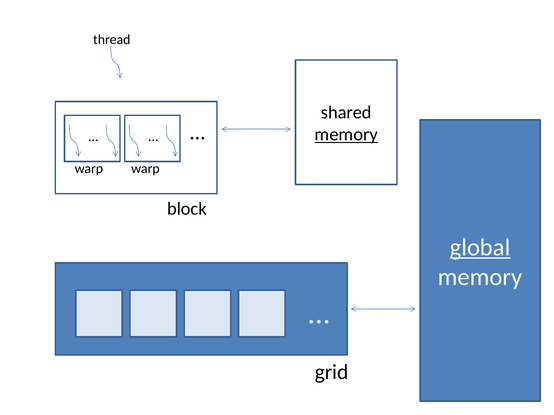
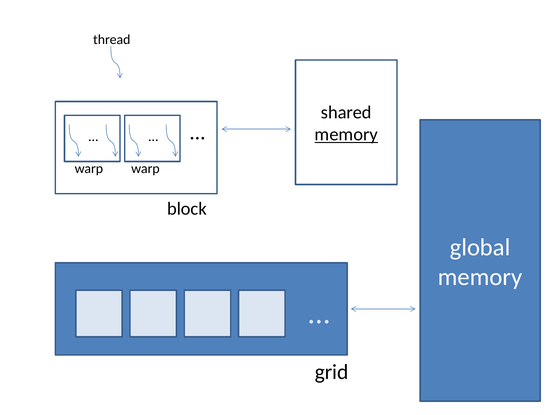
global underline: present -> none
